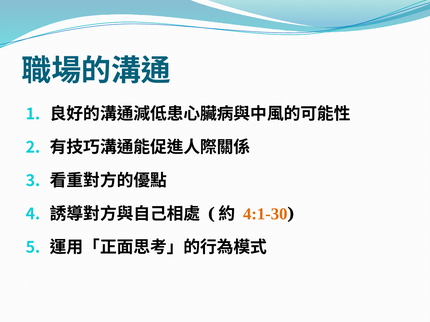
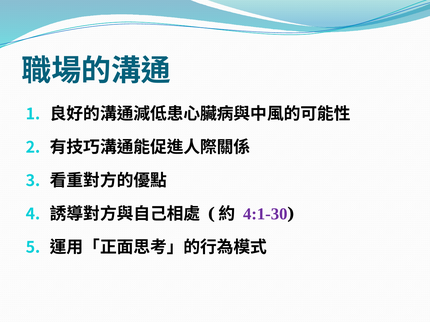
4:1-30 colour: orange -> purple
